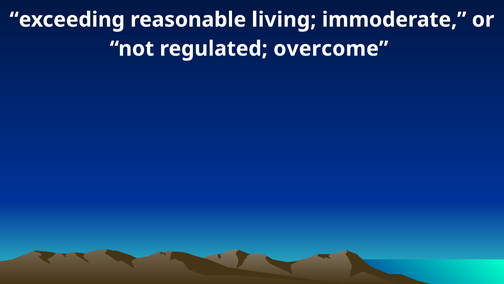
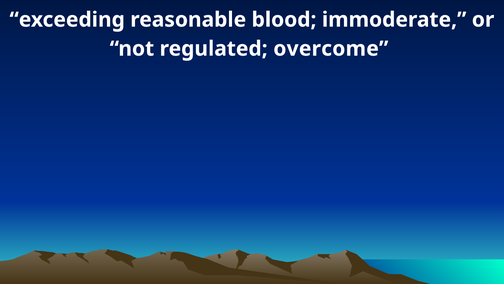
living: living -> blood
